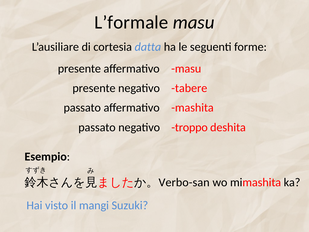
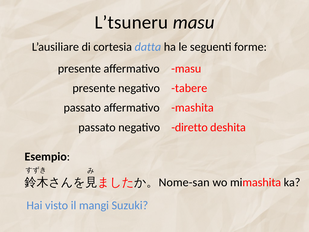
L’formale: L’formale -> L’tsuneru
troppo: troppo -> diretto
Verbo-san: Verbo-san -> Nome-san
